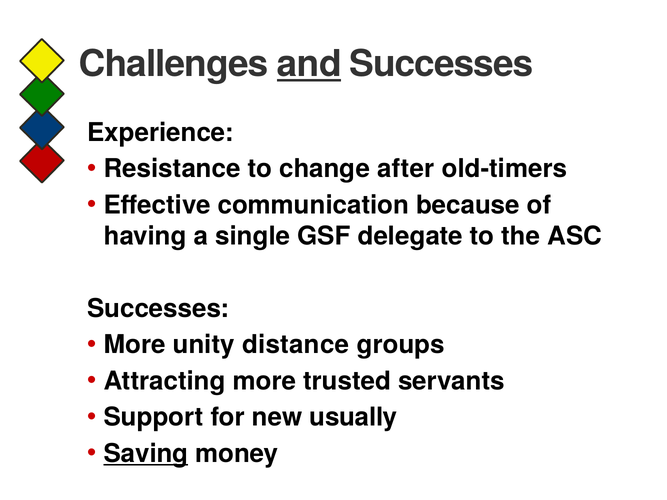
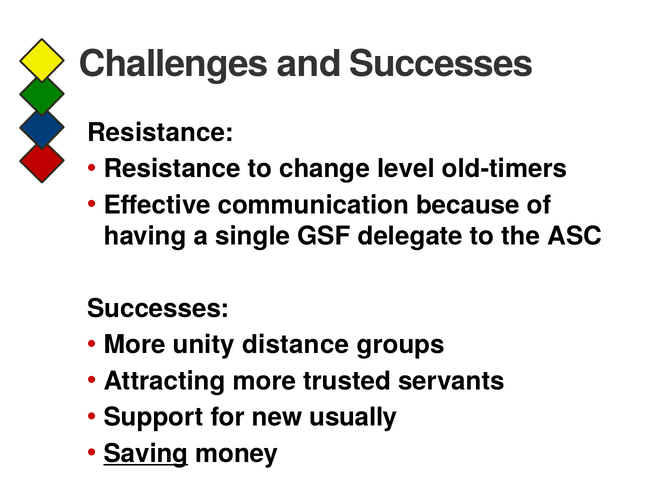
and underline: present -> none
Experience at (161, 133): Experience -> Resistance
after: after -> level
